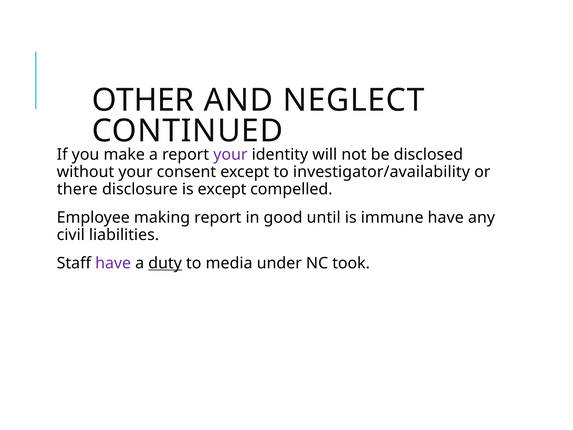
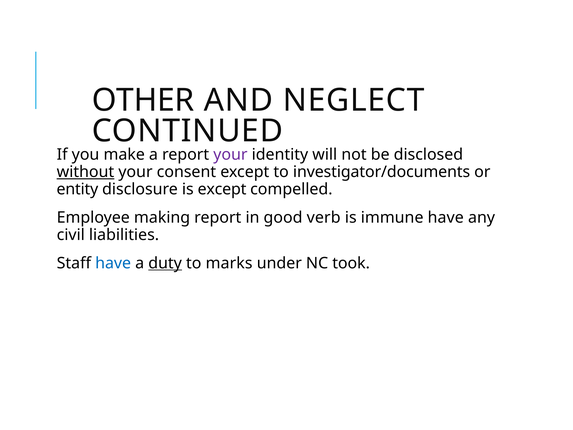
without underline: none -> present
investigator/availability: investigator/availability -> investigator/documents
there: there -> entity
until: until -> verb
have at (113, 263) colour: purple -> blue
media: media -> marks
